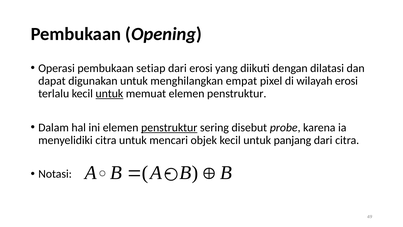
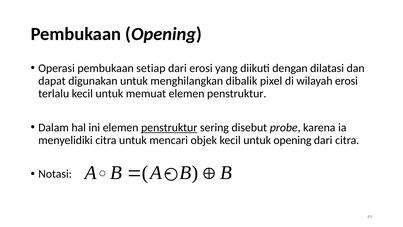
empat: empat -> dibalik
untuk at (109, 94) underline: present -> none
untuk panjang: panjang -> opening
